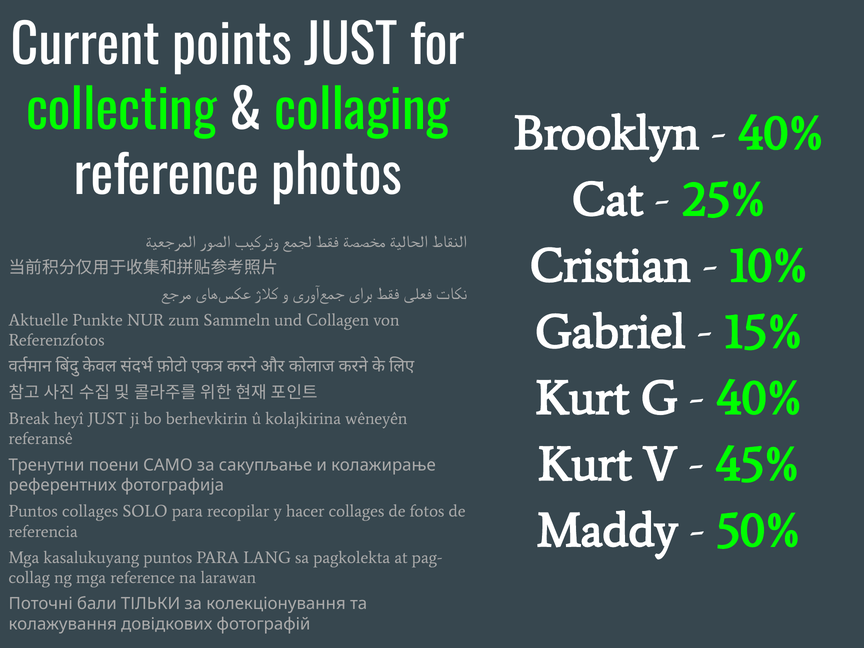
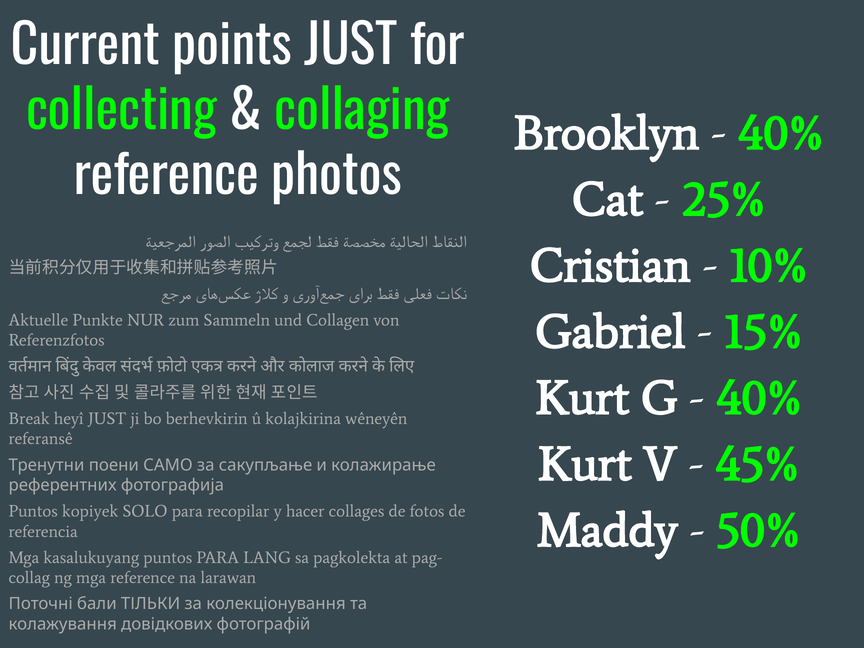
Puntos collages: collages -> kopiyek
